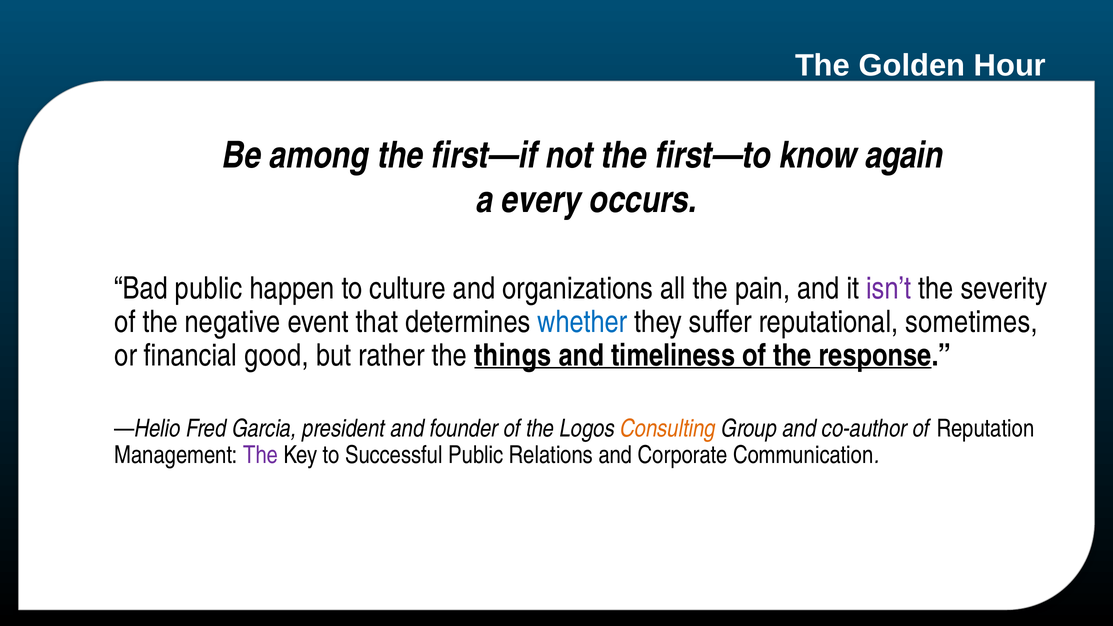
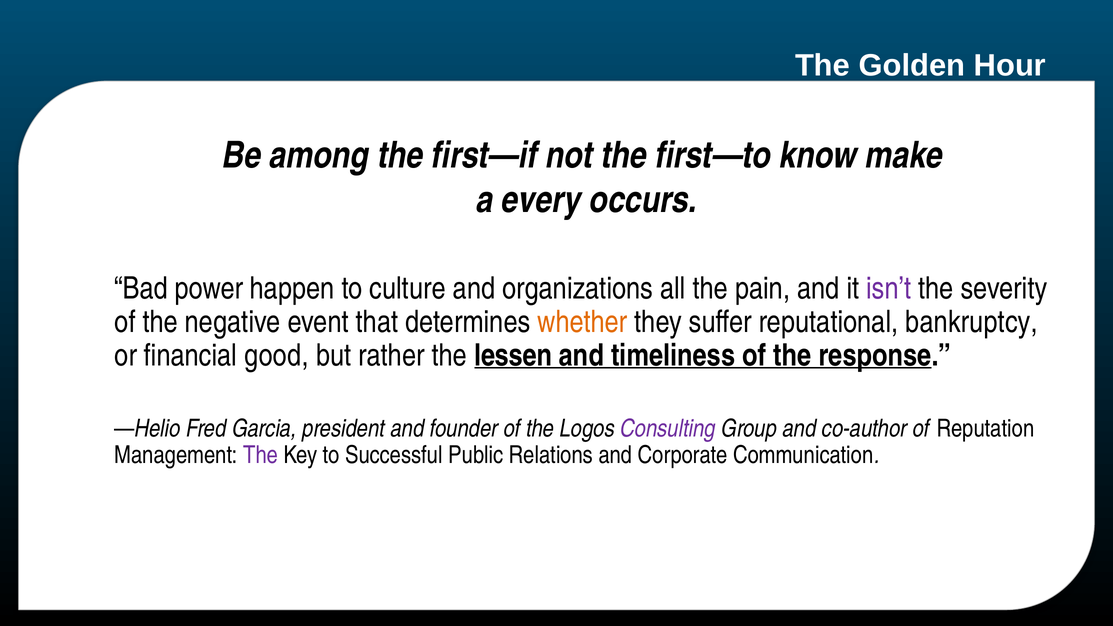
again: again -> make
Bad public: public -> power
whether colour: blue -> orange
sometimes: sometimes -> bankruptcy
things: things -> lessen
Consulting colour: orange -> purple
